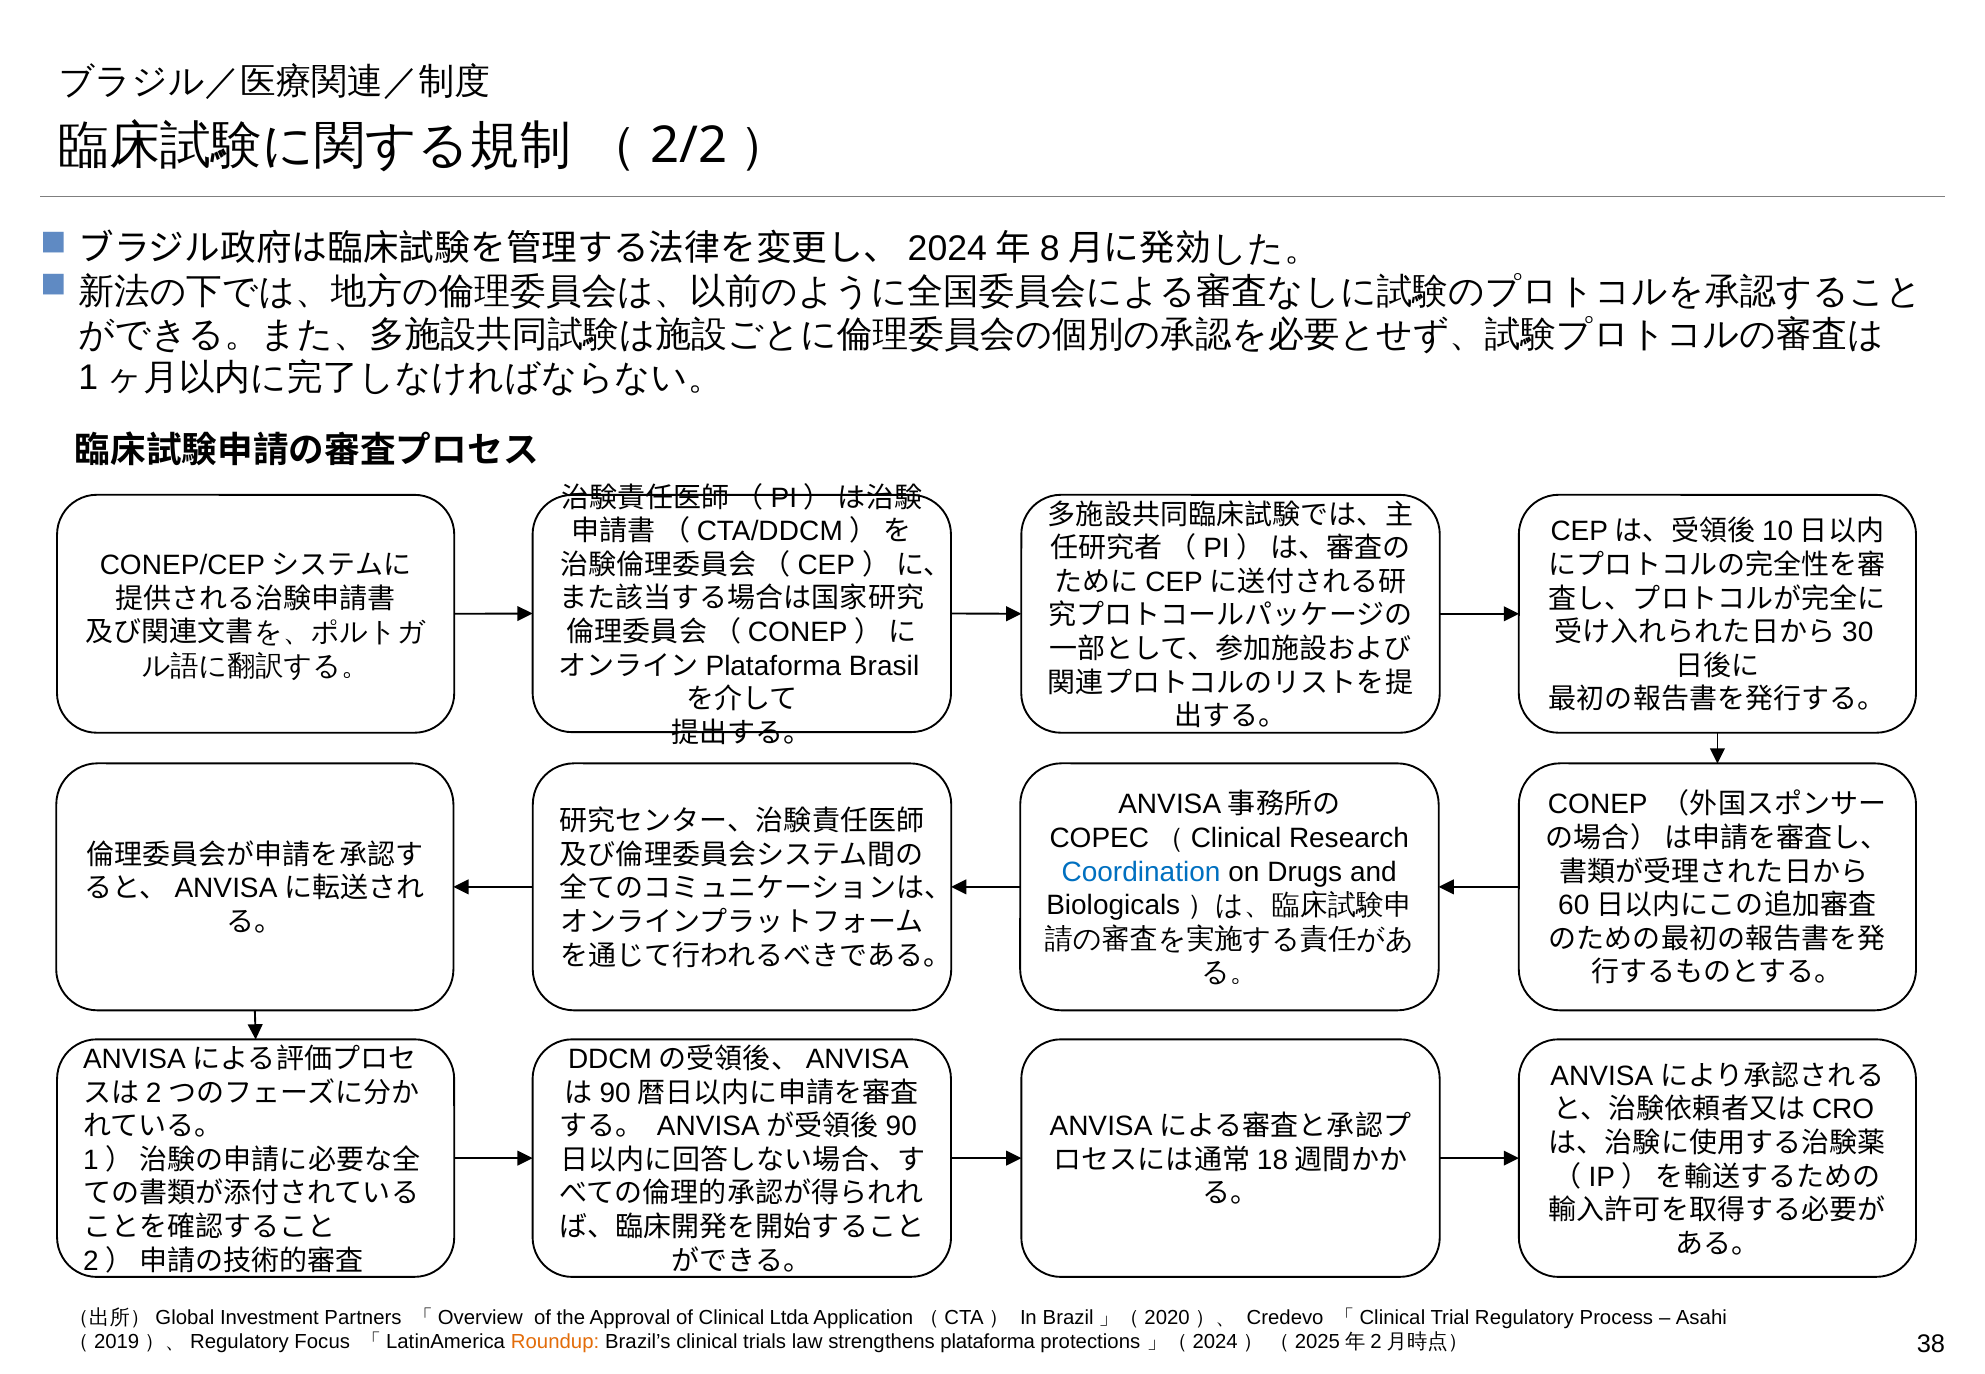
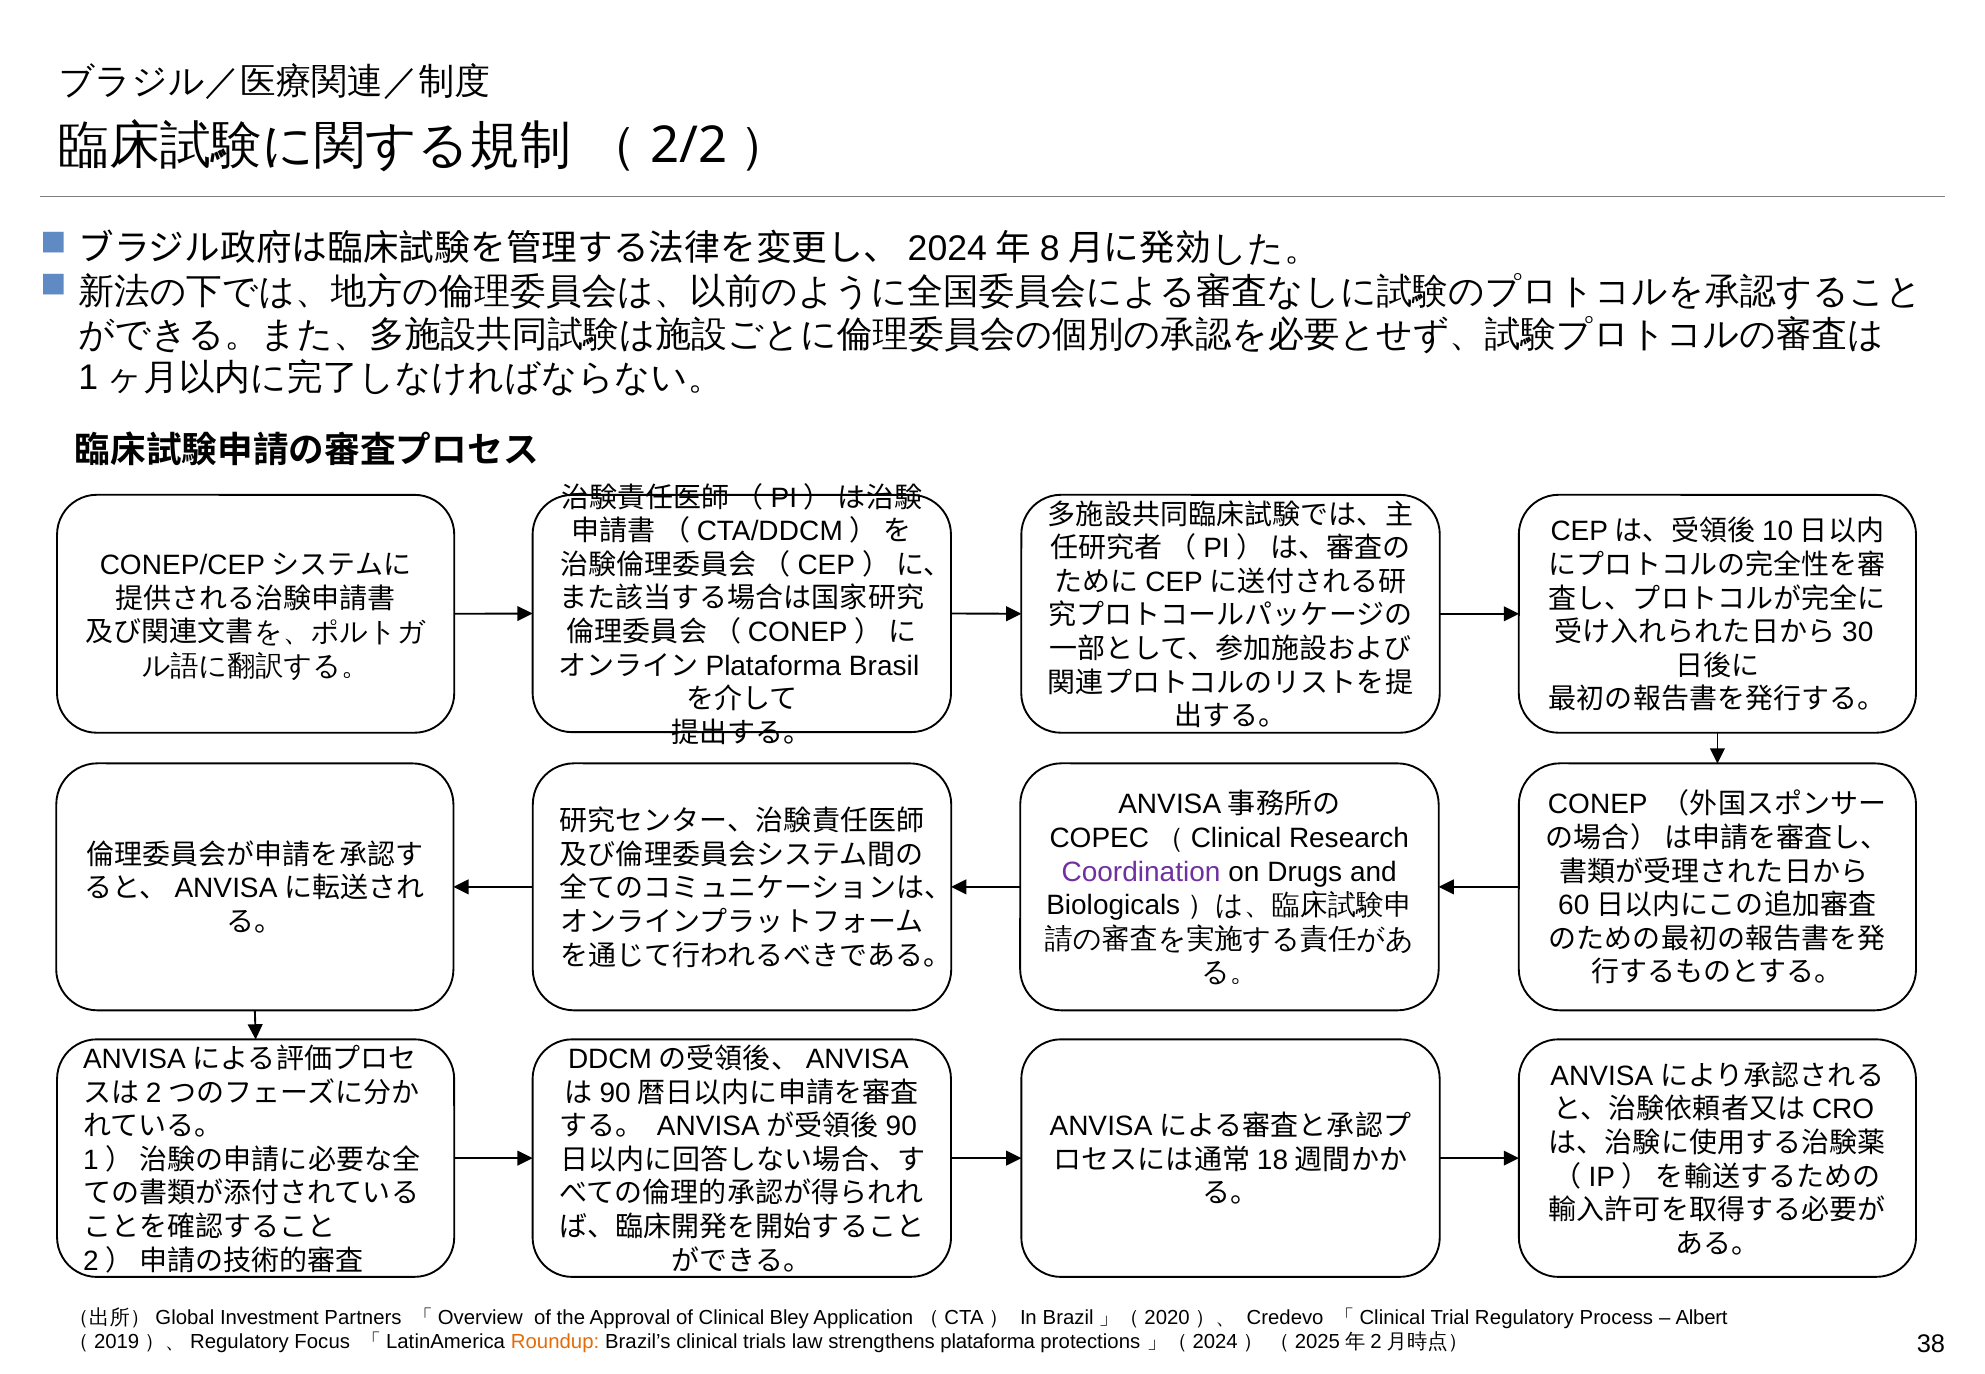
Coordination colour: blue -> purple
Ltda: Ltda -> Bley
Asahi: Asahi -> Albert
